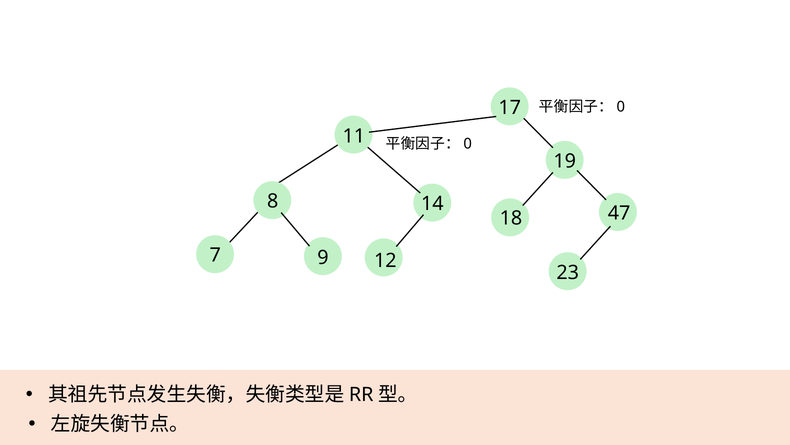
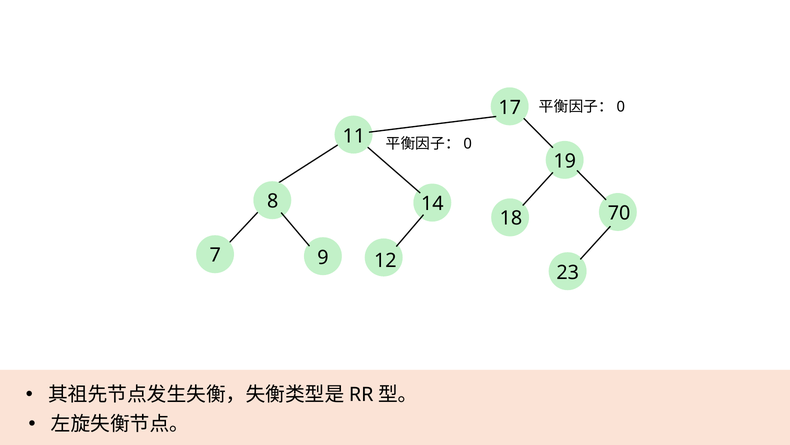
47: 47 -> 70
